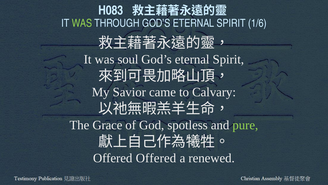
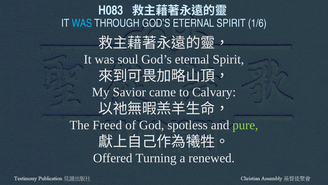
WAS at (82, 23) colour: light green -> light blue
Grace: Grace -> Freed
Offered Offered: Offered -> Turning
